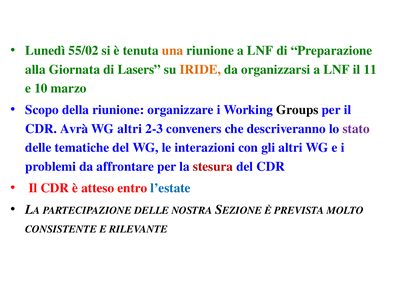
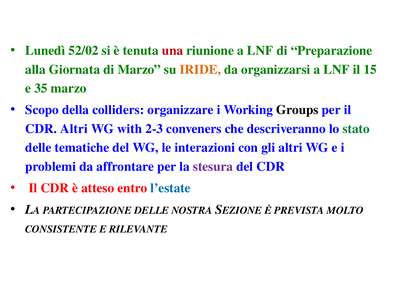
55/02: 55/02 -> 52/02
una colour: orange -> red
di Lasers: Lasers -> Marzo
11: 11 -> 15
10: 10 -> 35
della riunione: riunione -> colliders
CDR Avrà: Avrà -> Altri
WG altri: altri -> with
stato colour: purple -> green
stesura colour: red -> purple
